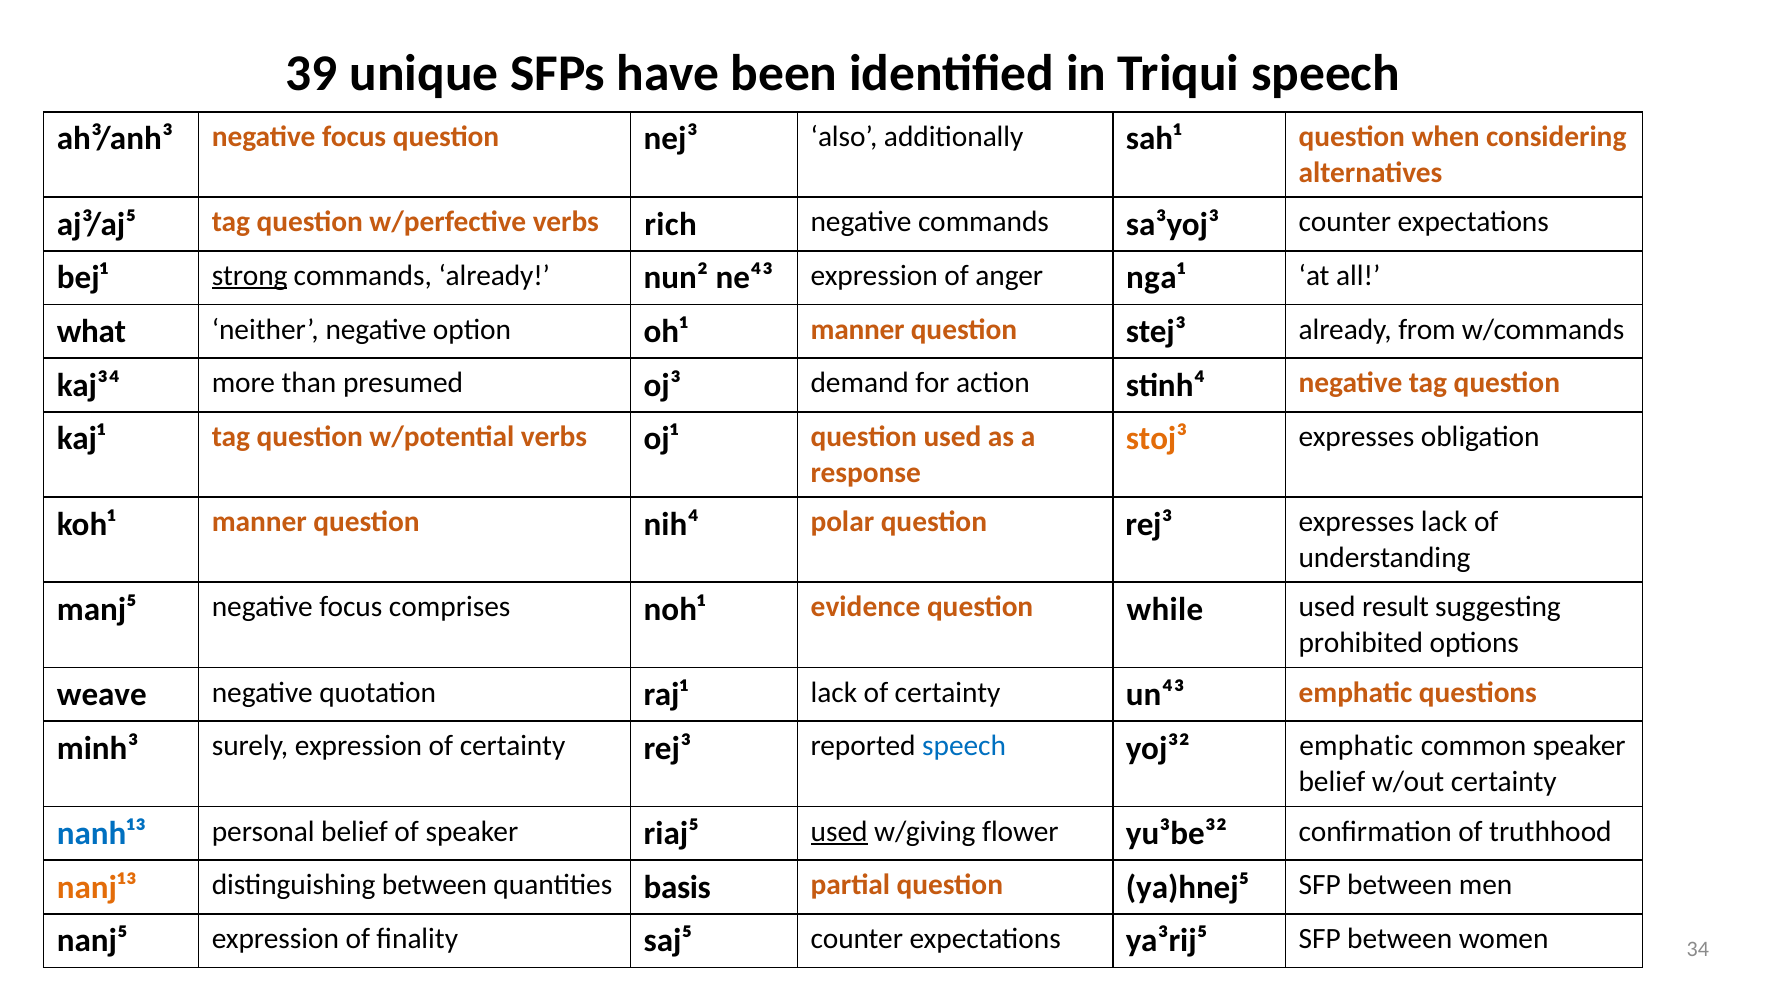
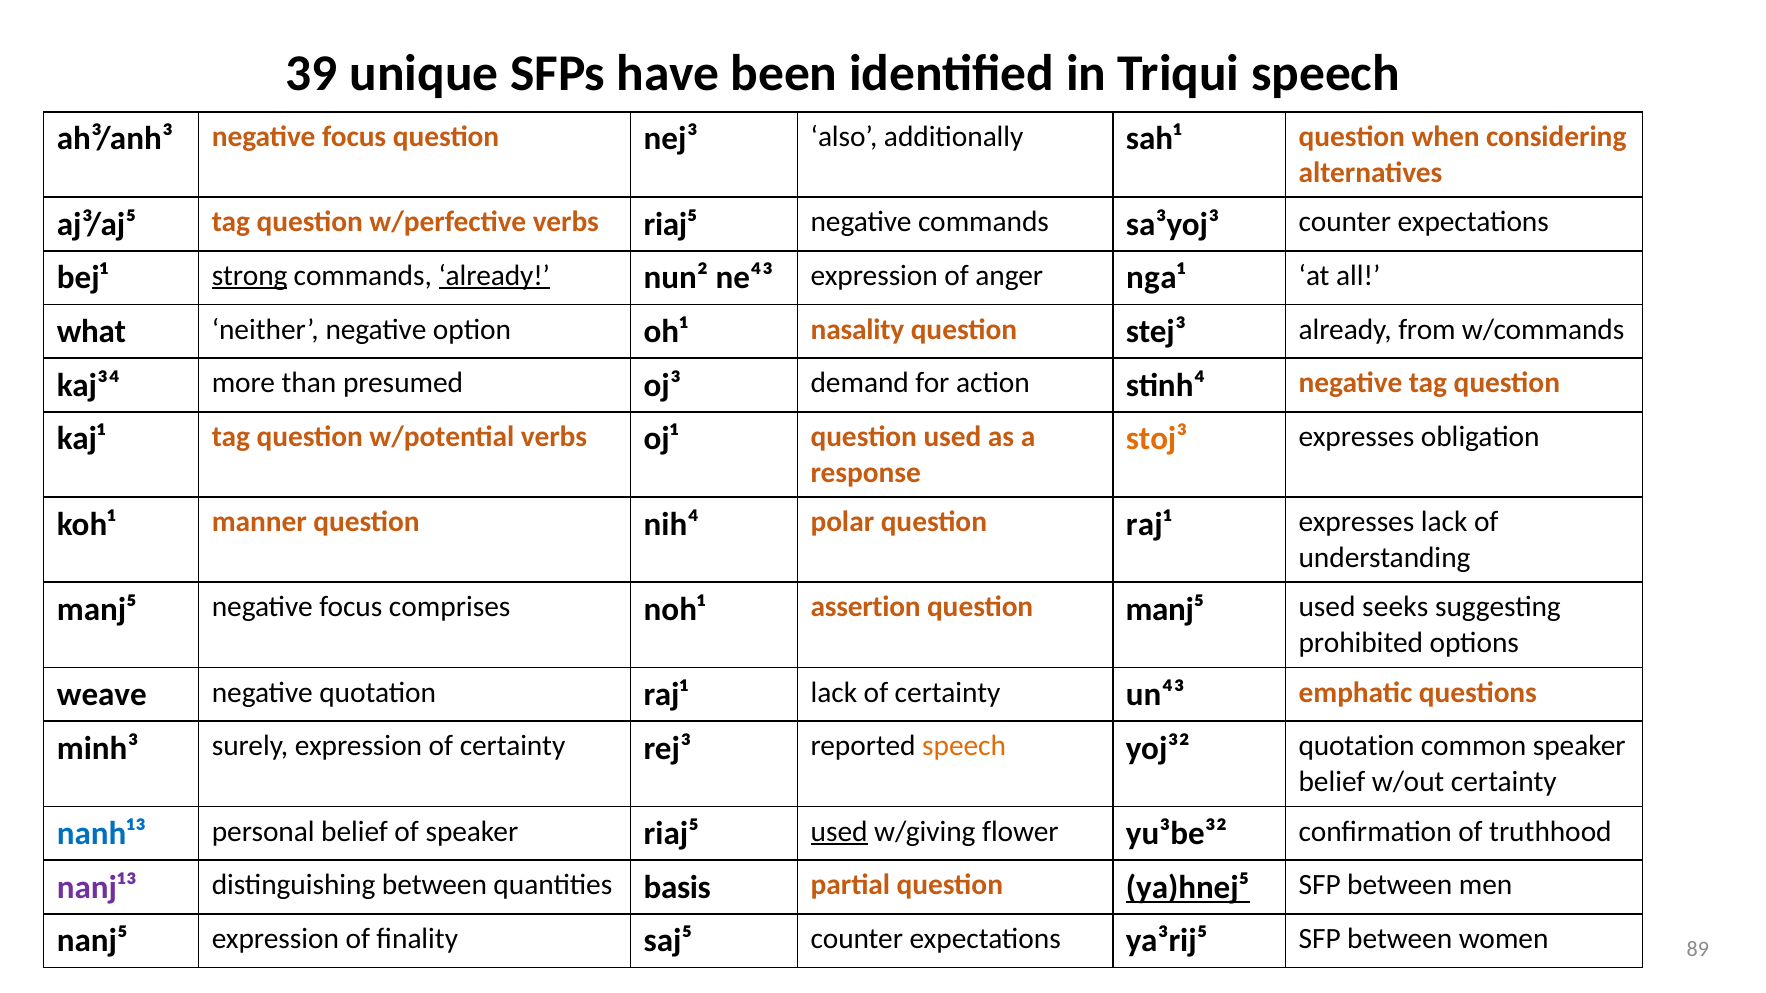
verbs rich: rich -> riaj⁵
already at (494, 276) underline: none -> present
oh¹ manner: manner -> nasality
question rej³: rej³ -> raj¹
evidence: evidence -> assertion
question while: while -> manj⁵
result: result -> seeks
speech at (964, 746) colour: blue -> orange
yoj³² emphatic: emphatic -> quotation
nanj¹³ colour: orange -> purple
ya)hnej⁵ underline: none -> present
34: 34 -> 89
